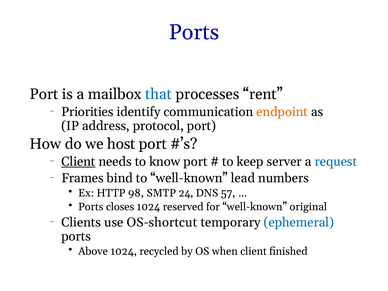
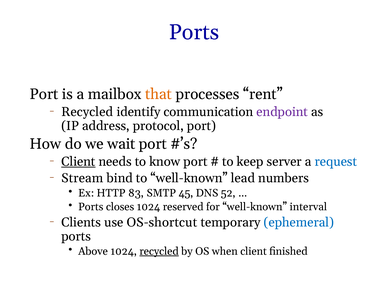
that colour: blue -> orange
Priorities at (87, 112): Priorities -> Recycled
endpoint colour: orange -> purple
host: host -> wait
Frames: Frames -> Stream
98: 98 -> 83
24: 24 -> 45
57: 57 -> 52
original: original -> interval
recycled at (159, 251) underline: none -> present
